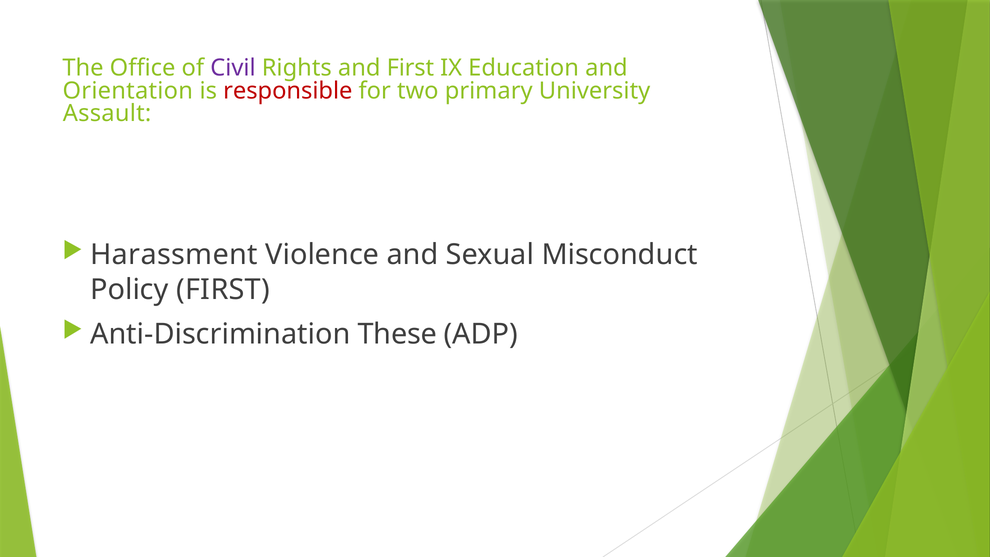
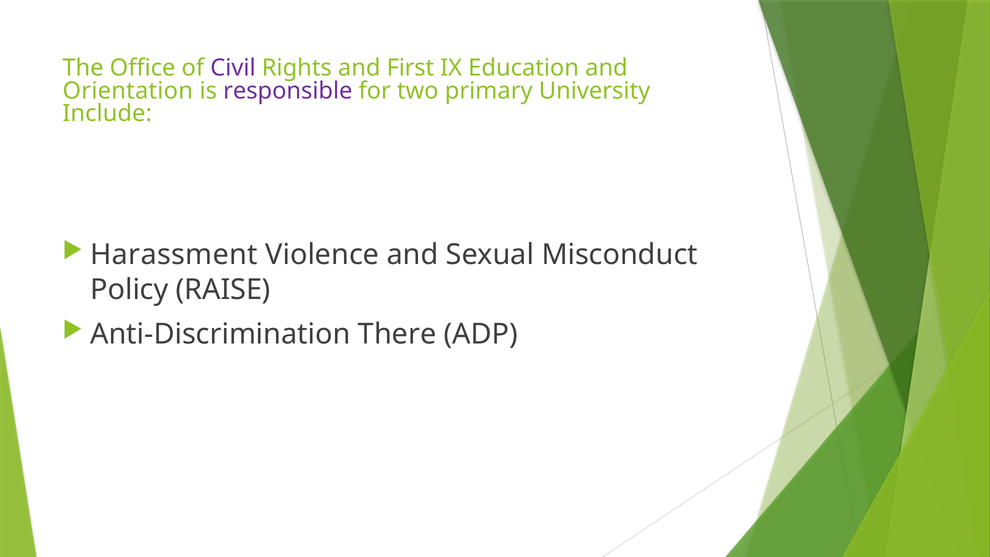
responsible colour: red -> purple
Assault: Assault -> Include
Policy FIRST: FIRST -> RAISE
These: These -> There
